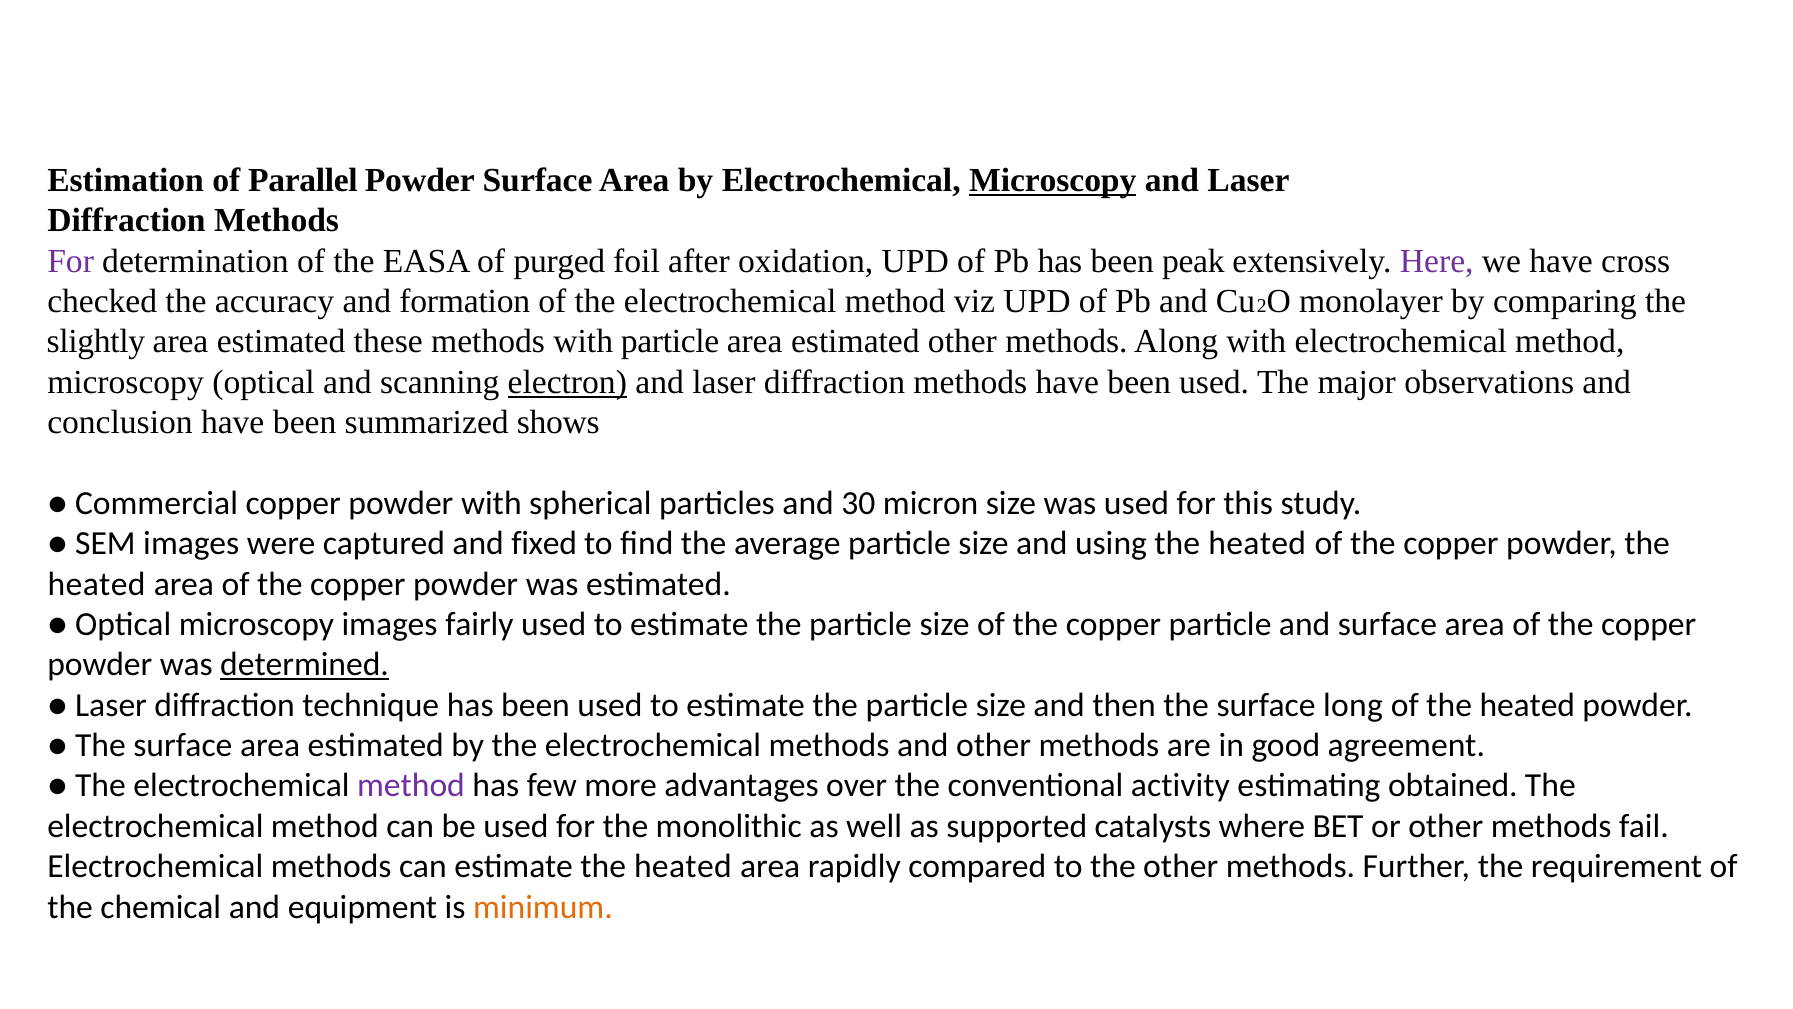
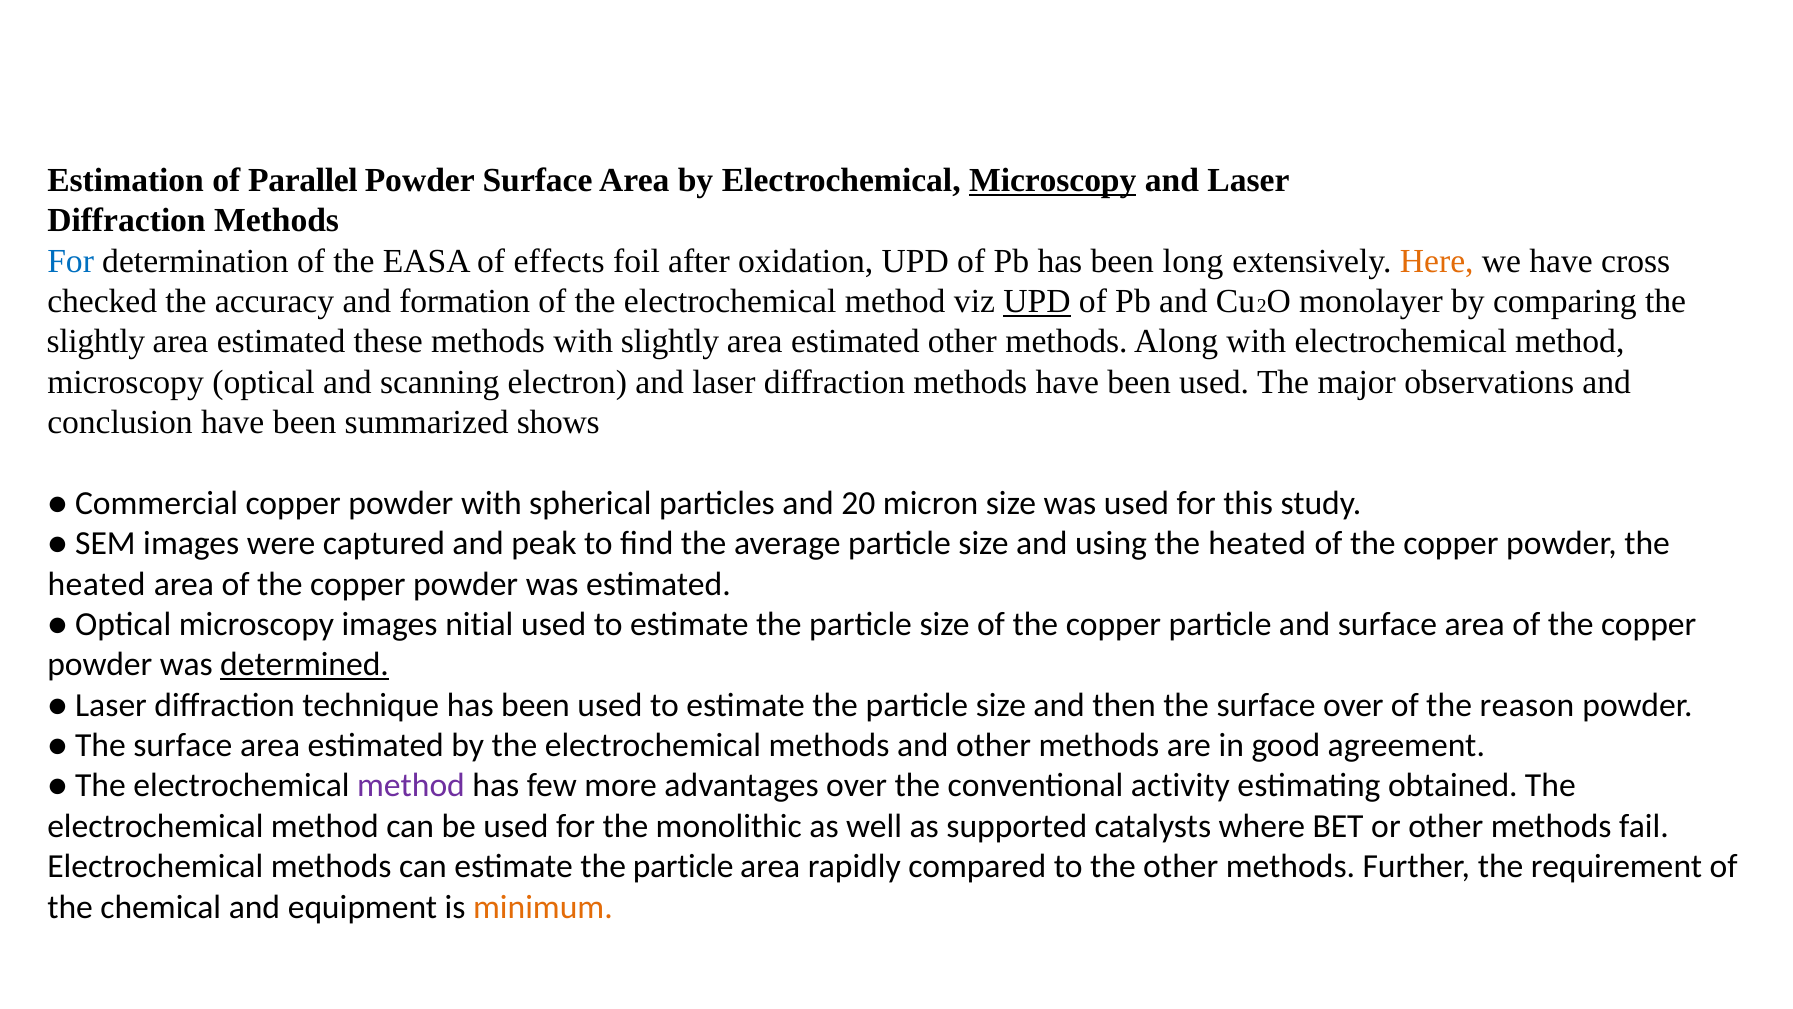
For at (71, 261) colour: purple -> blue
purged: purged -> effects
peak: peak -> long
Here colour: purple -> orange
UPD at (1037, 301) underline: none -> present
with particle: particle -> slightly
electron underline: present -> none
30: 30 -> 20
fixed: fixed -> peak
fairly: fairly -> nitial
surface long: long -> over
of the heated: heated -> reason
can estimate the heated: heated -> particle
